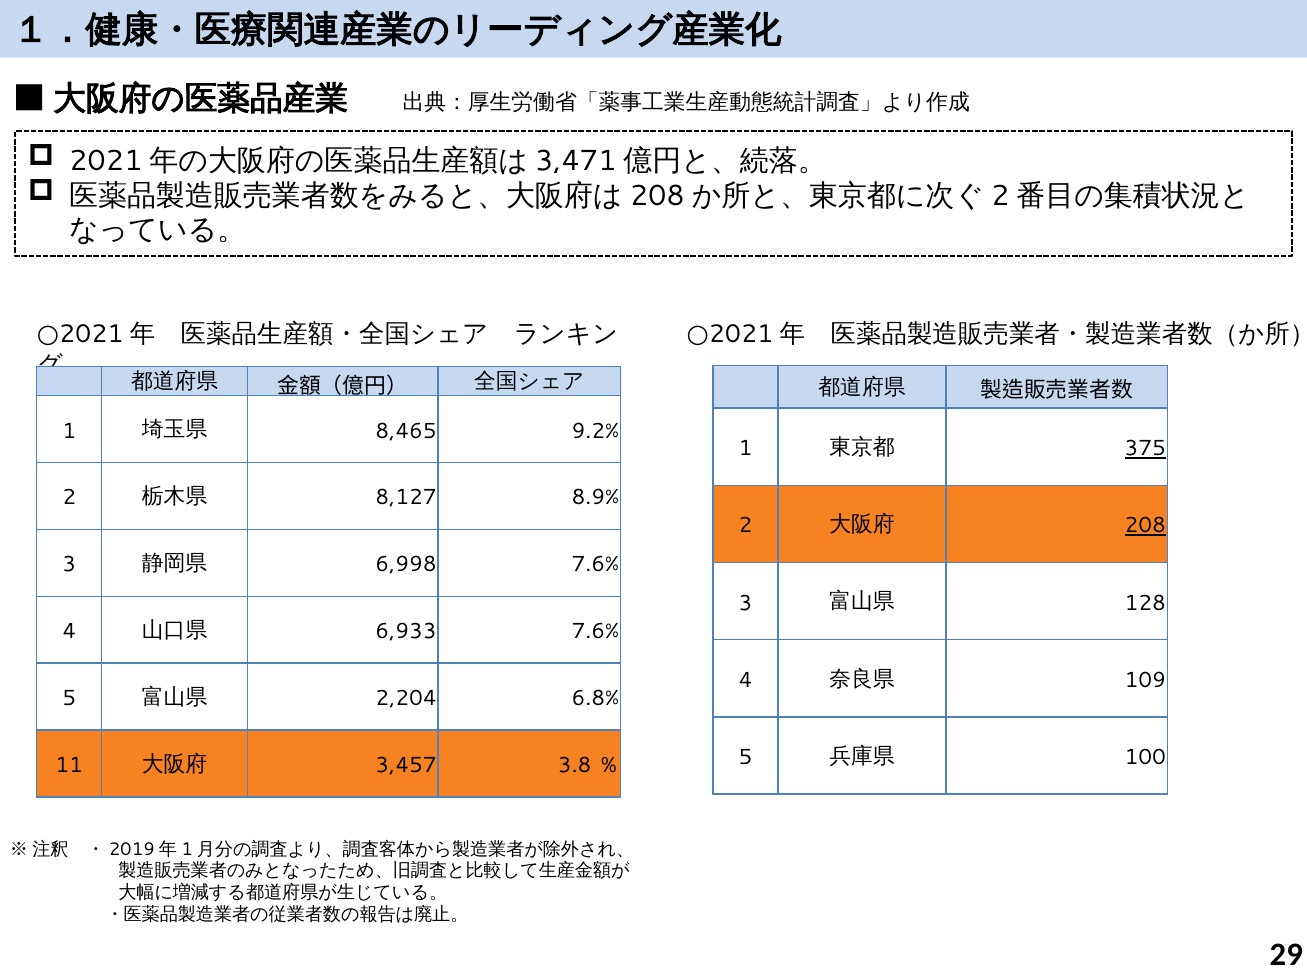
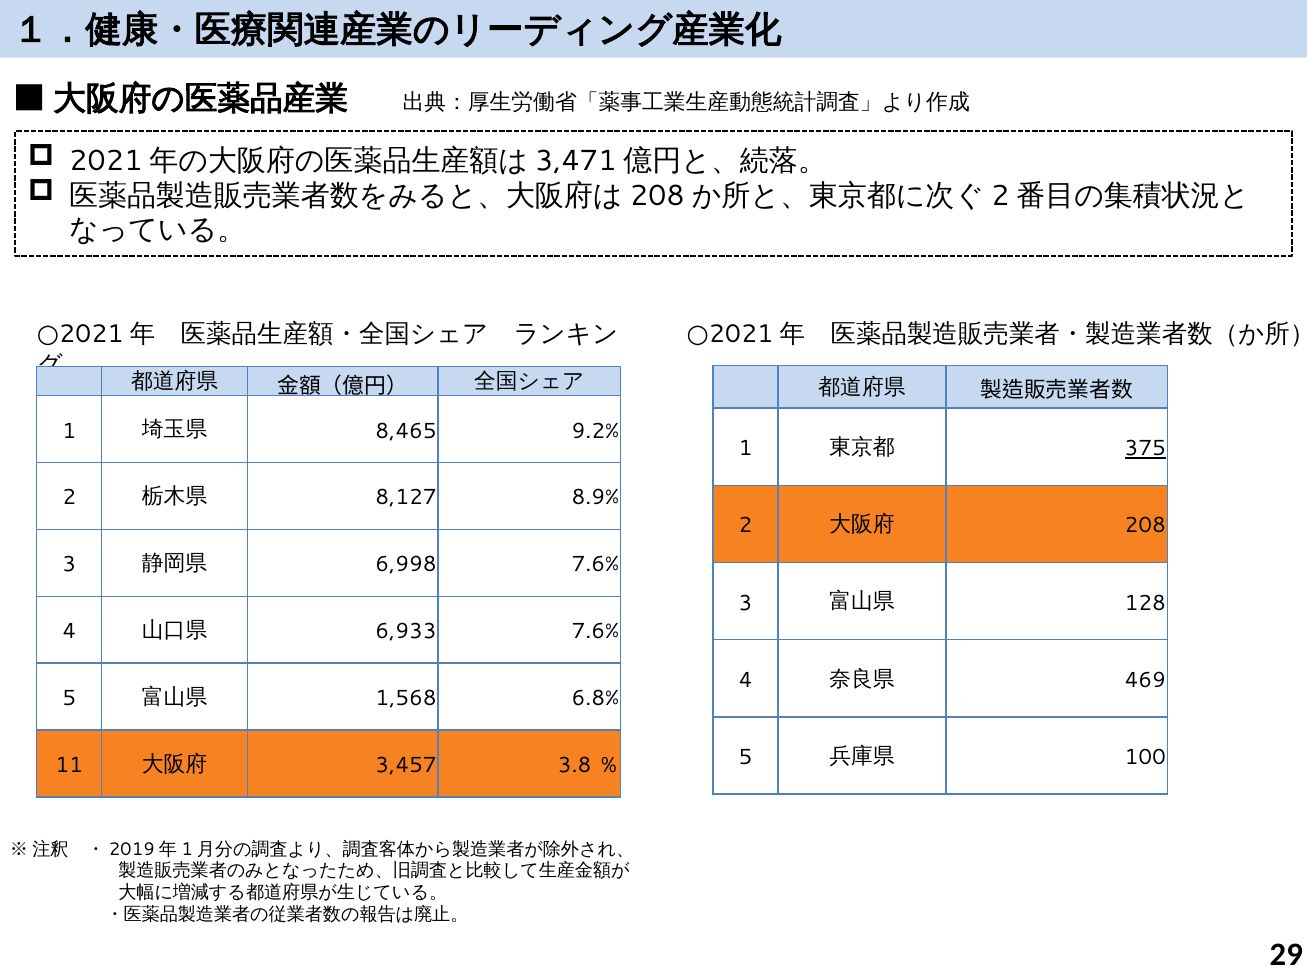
208 underline: present -> none
109: 109 -> 469
2,204: 2,204 -> 1,568
